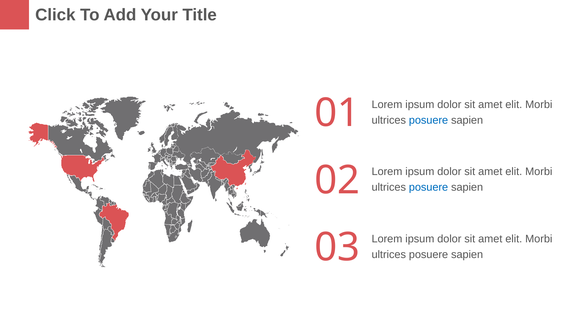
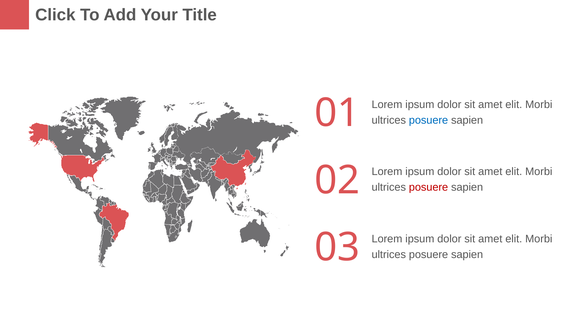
posuere at (429, 187) colour: blue -> red
